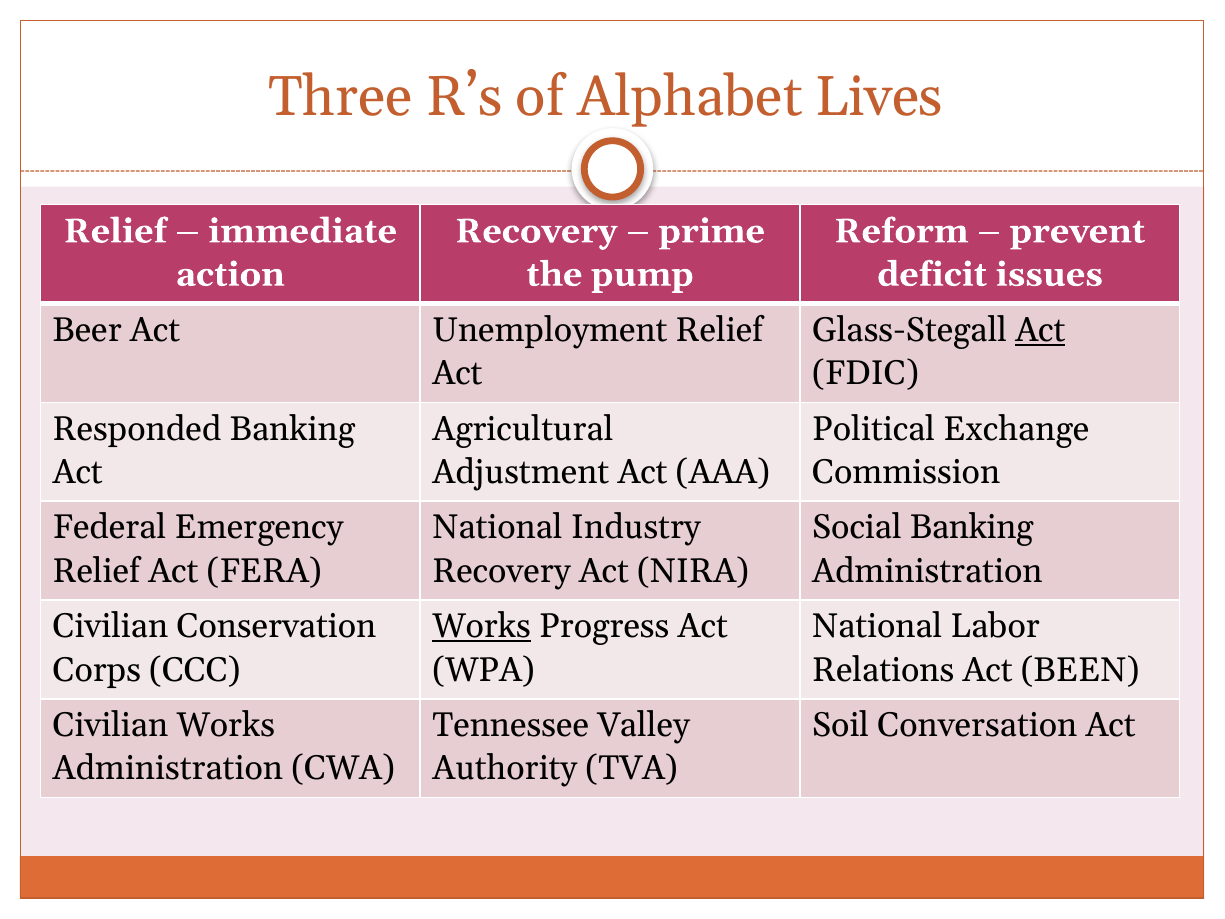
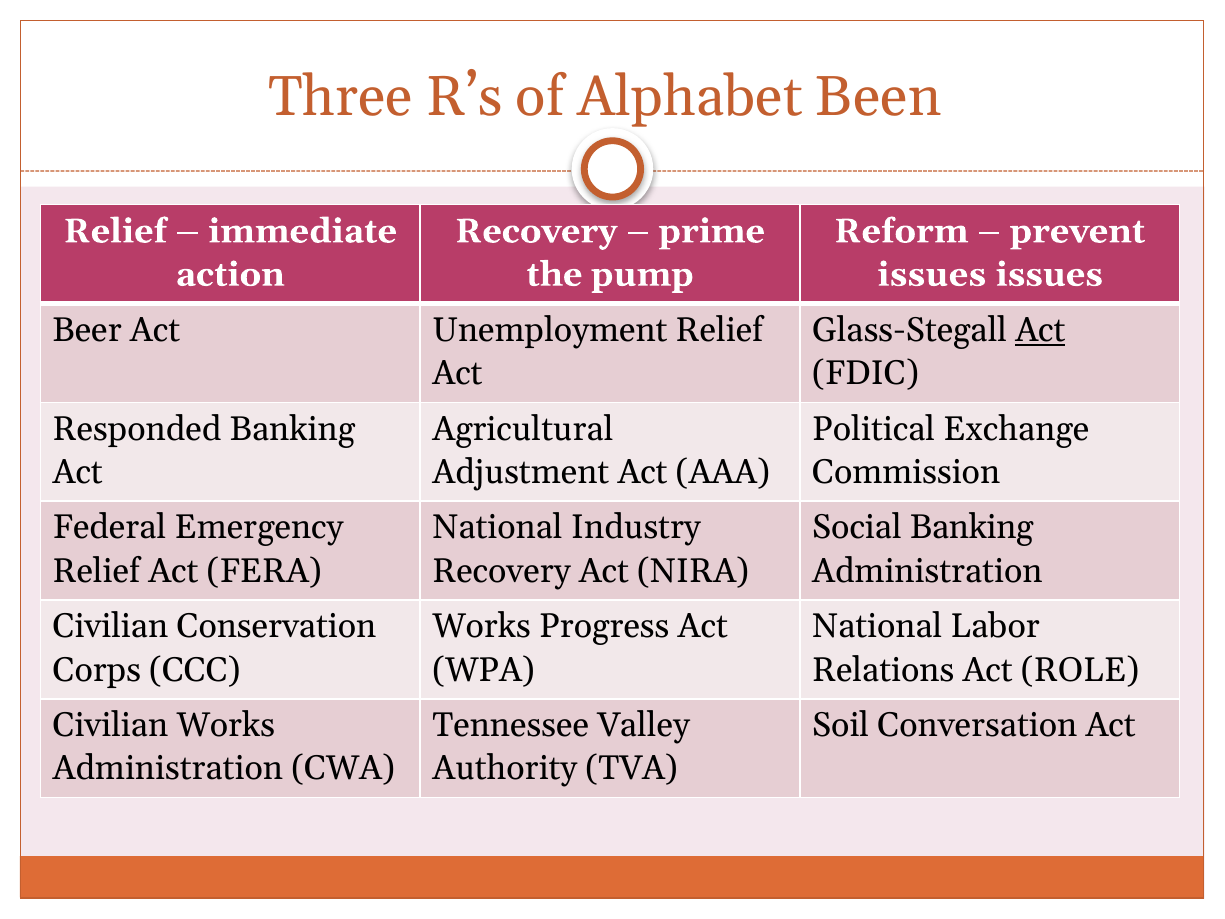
Lives: Lives -> Been
deficit at (932, 274): deficit -> issues
Works at (482, 626) underline: present -> none
BEEN: BEEN -> ROLE
